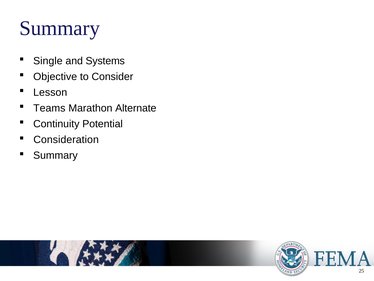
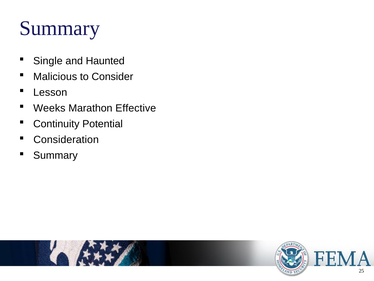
Systems: Systems -> Haunted
Objective: Objective -> Malicious
Teams: Teams -> Weeks
Alternate: Alternate -> Effective
